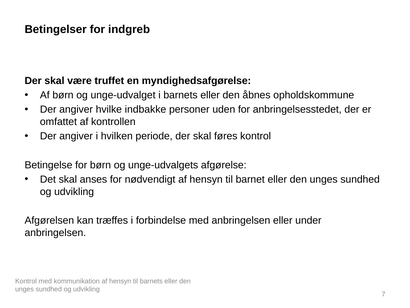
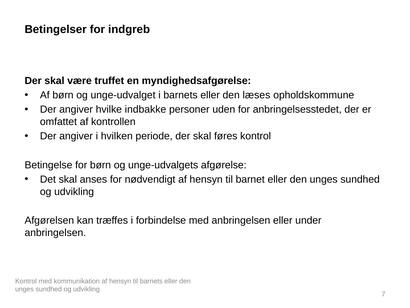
åbnes: åbnes -> læses
